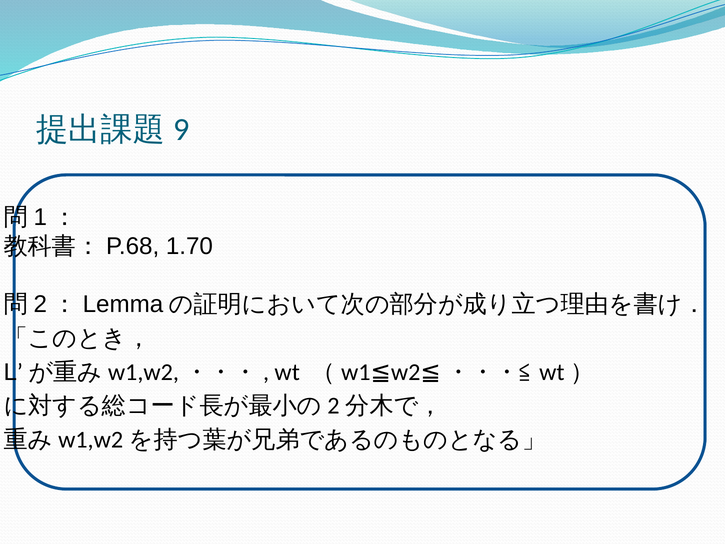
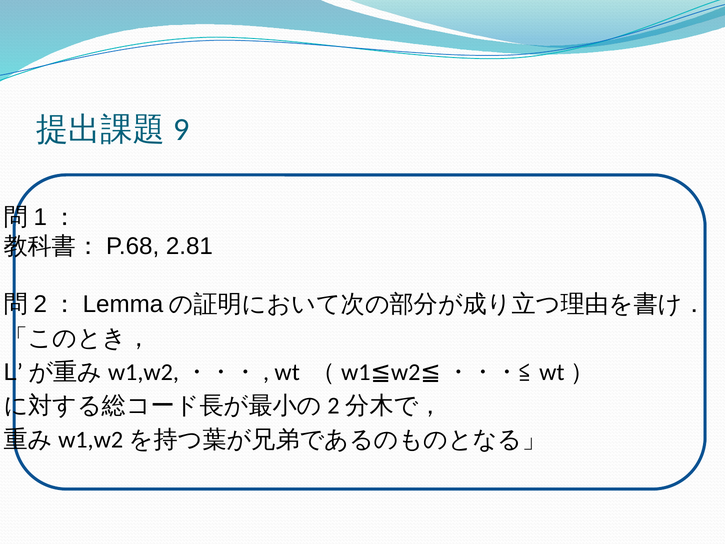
1.70: 1.70 -> 2.81
